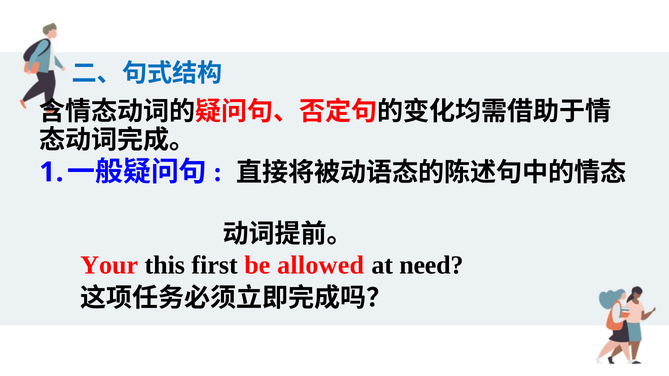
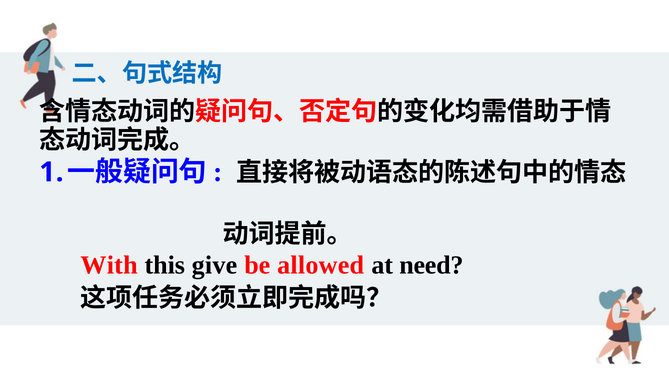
Your: Your -> With
first: first -> give
